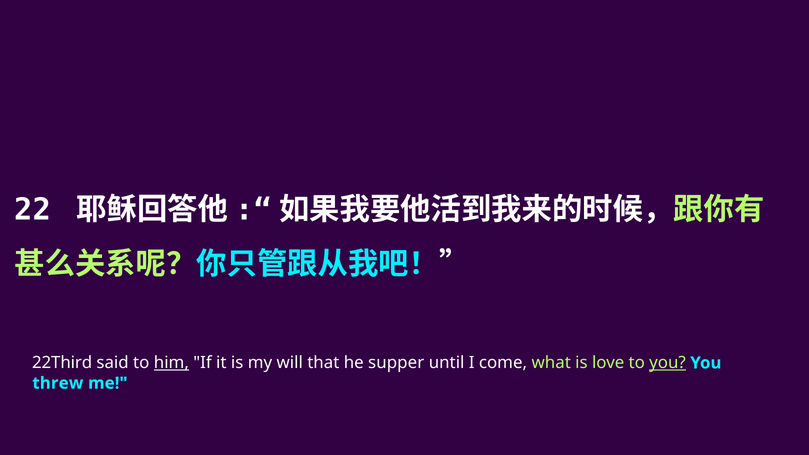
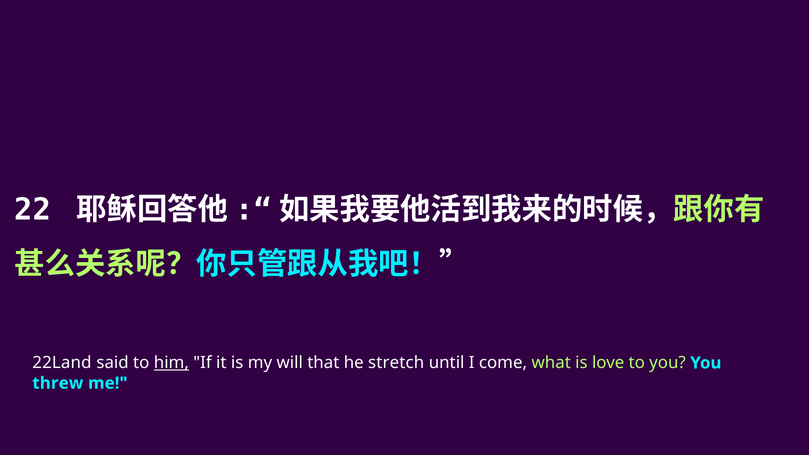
22Third: 22Third -> 22Land
supper: supper -> stretch
you at (668, 363) underline: present -> none
